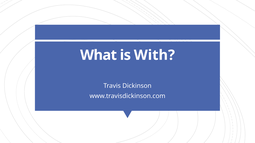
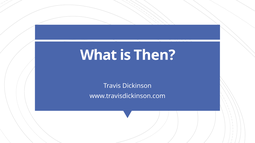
With: With -> Then
